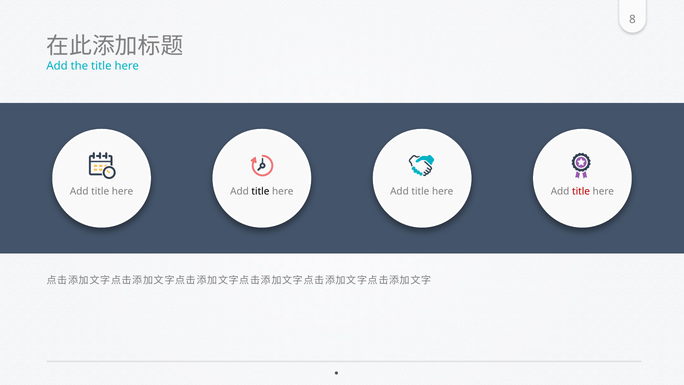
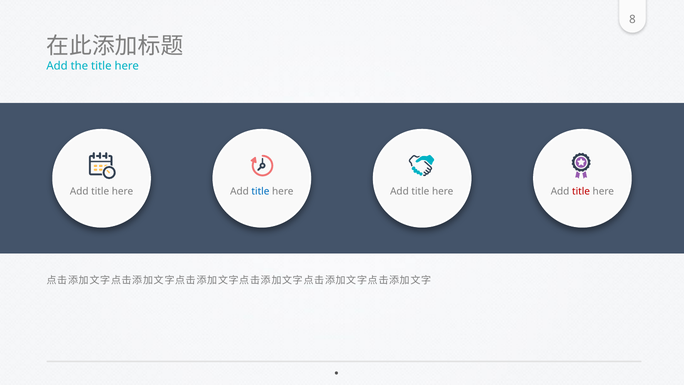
title at (260, 191) colour: black -> blue
